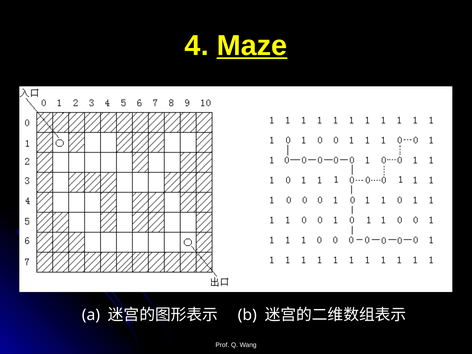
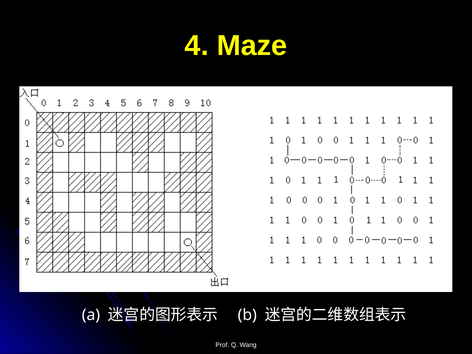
Maze underline: present -> none
